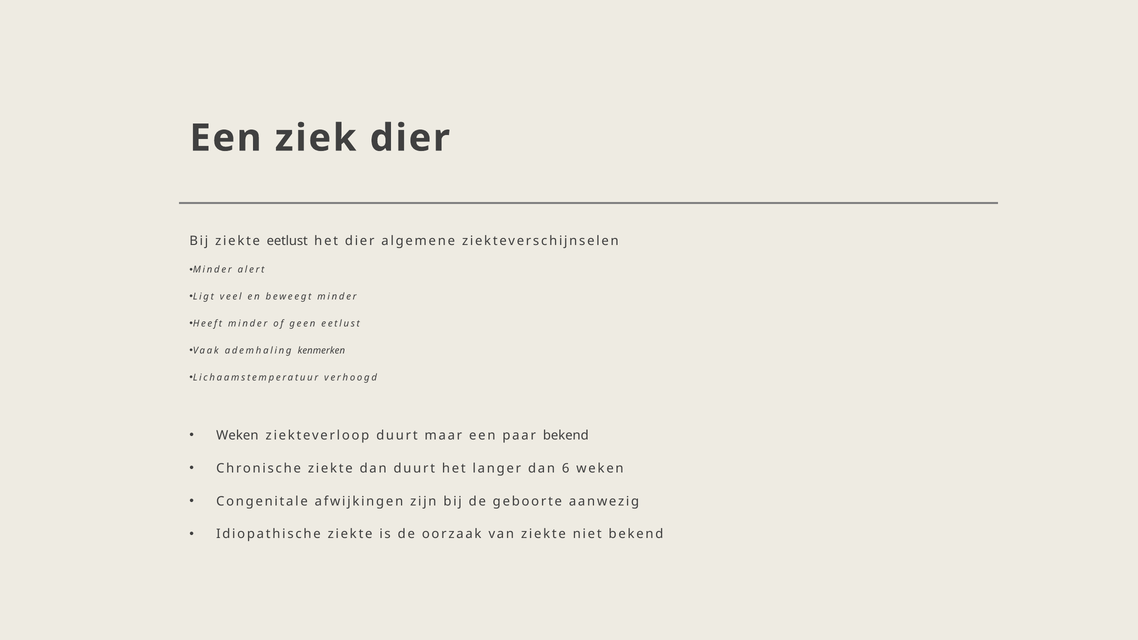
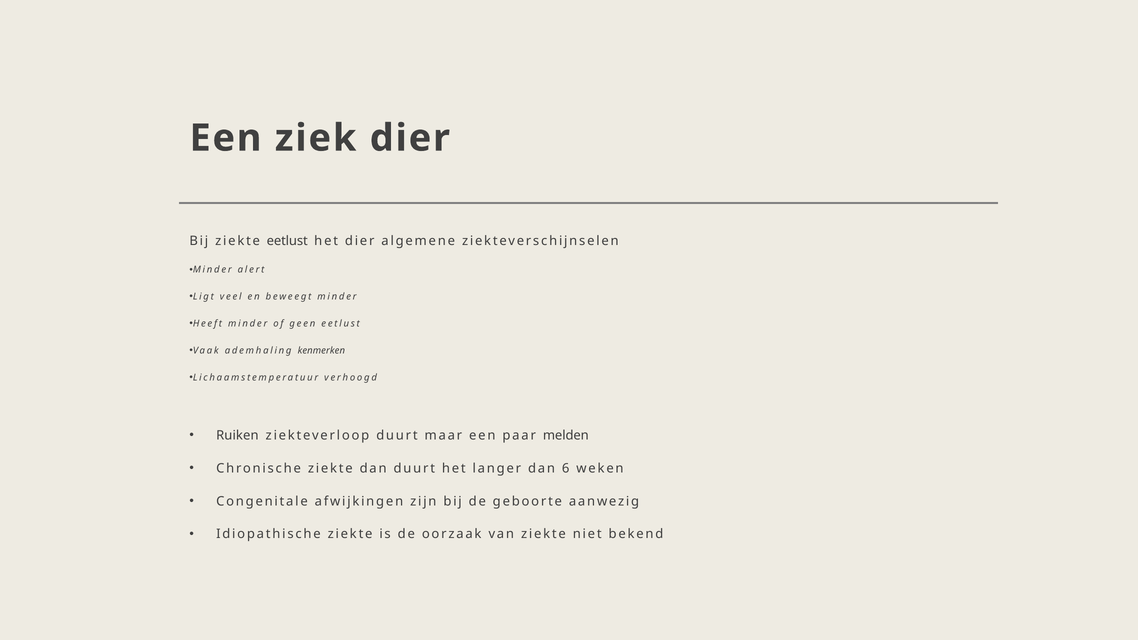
Weken at (237, 435): Weken -> Ruiken
paar bekend: bekend -> melden
